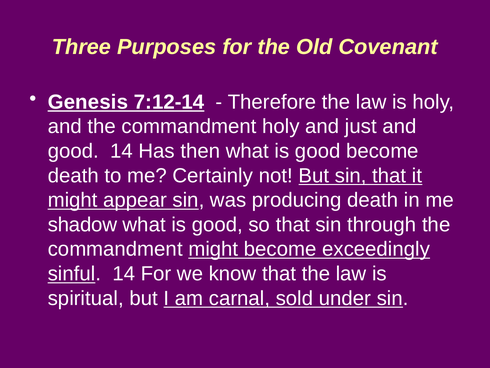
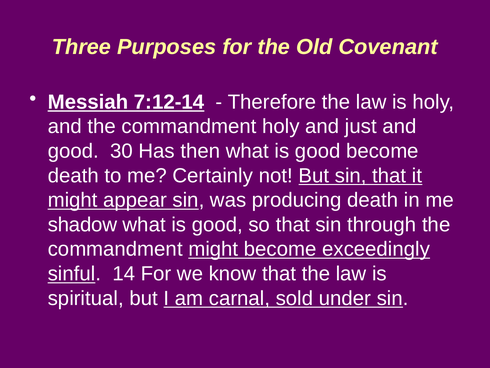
Genesis: Genesis -> Messiah
good 14: 14 -> 30
